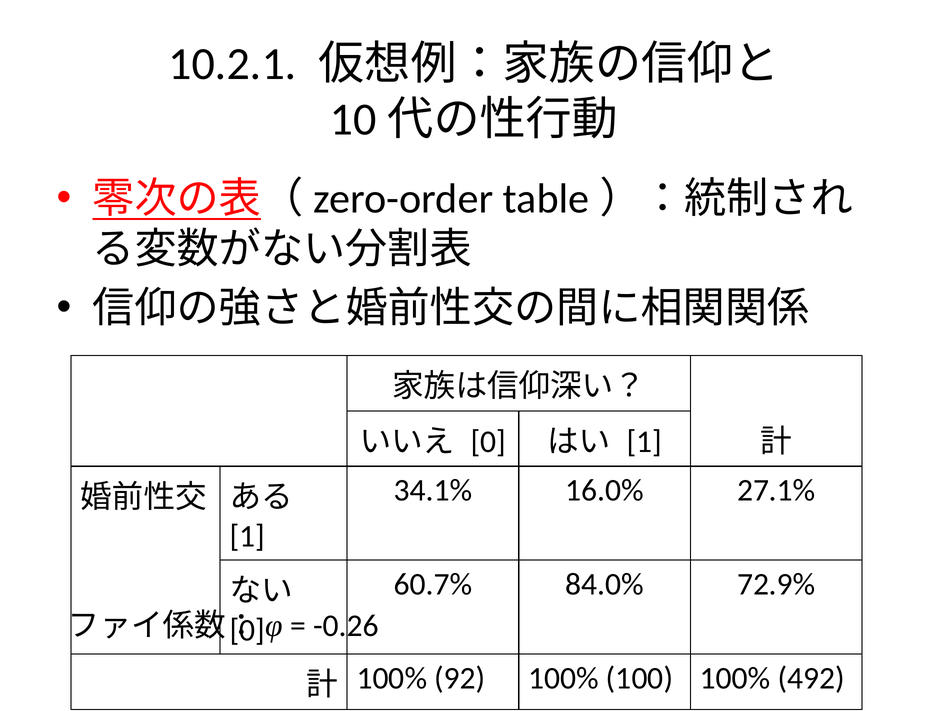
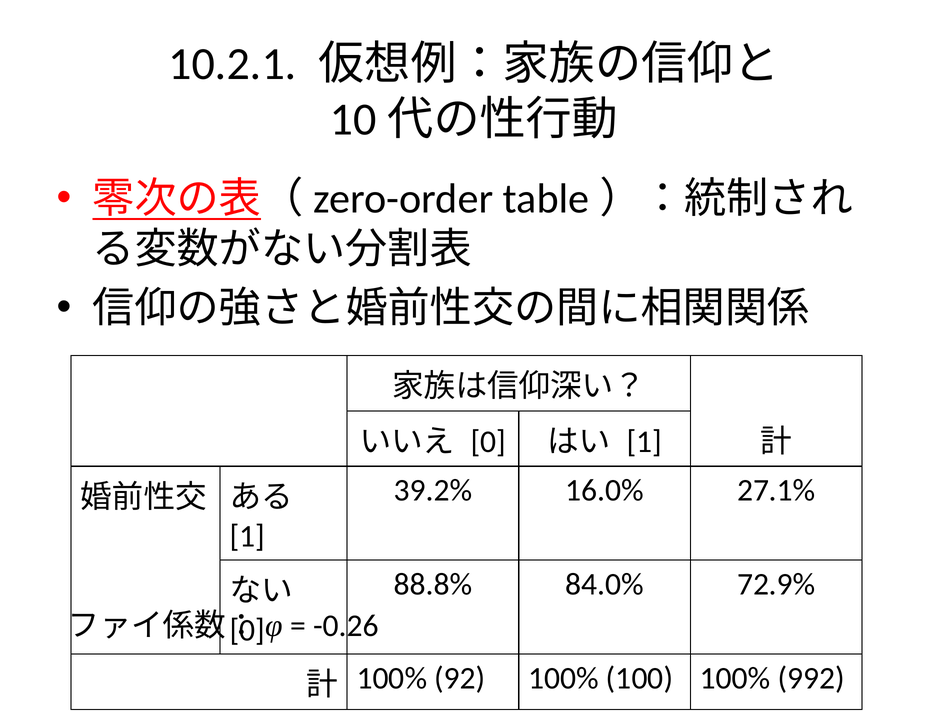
34.1%: 34.1% -> 39.2%
60.7%: 60.7% -> 88.8%
492: 492 -> 992
